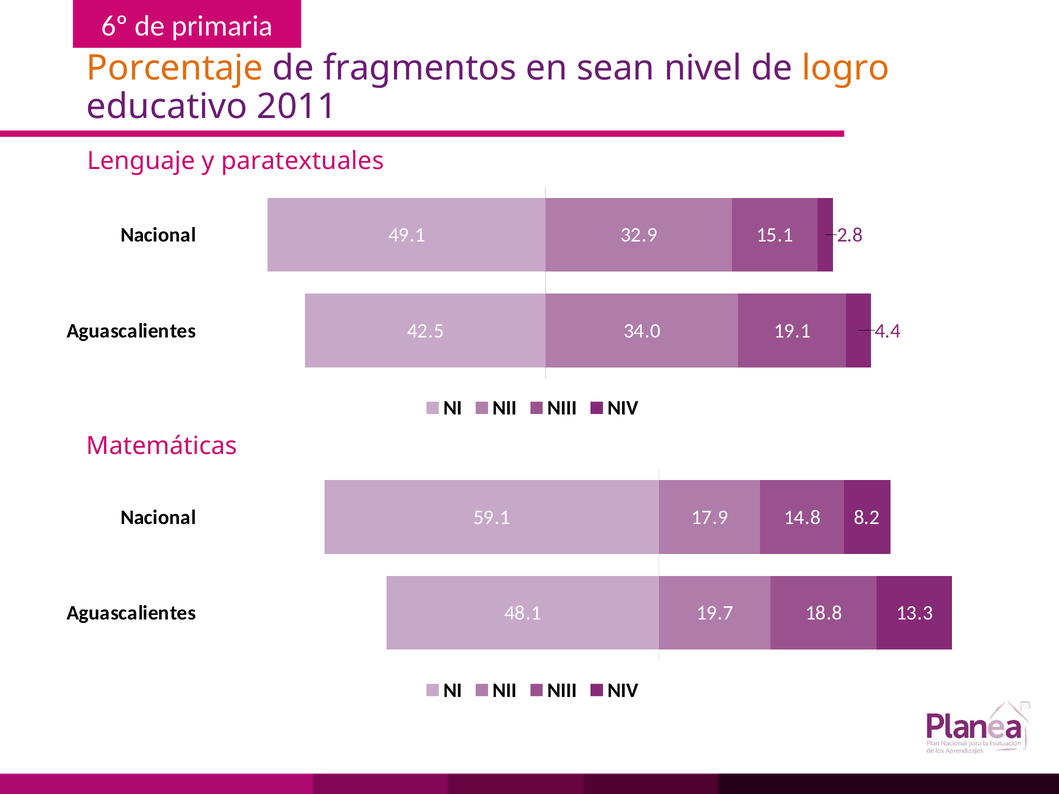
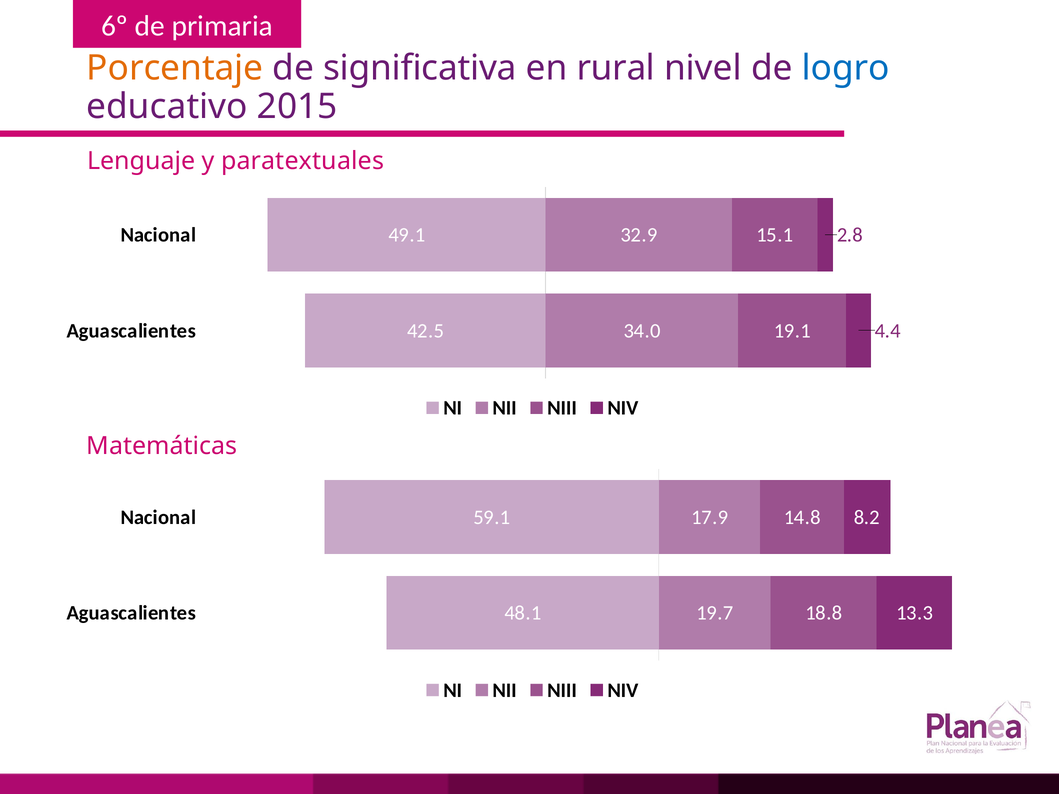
fragmentos: fragmentos -> significativa
sean: sean -> rural
logro colour: orange -> blue
2011: 2011 -> 2015
